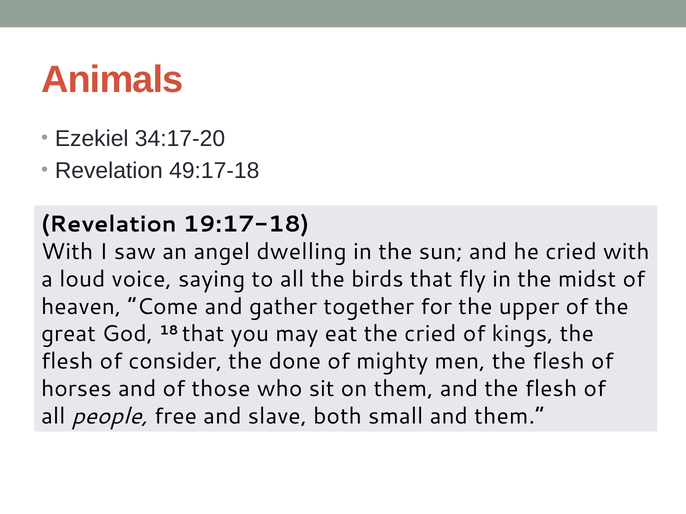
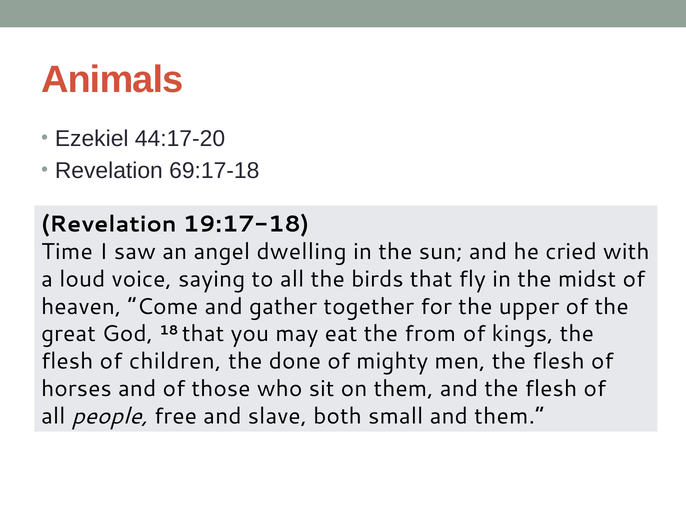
34:17-20: 34:17-20 -> 44:17-20
49:17-18: 49:17-18 -> 69:17-18
With at (67, 252): With -> Time
the cried: cried -> from
consider: consider -> children
